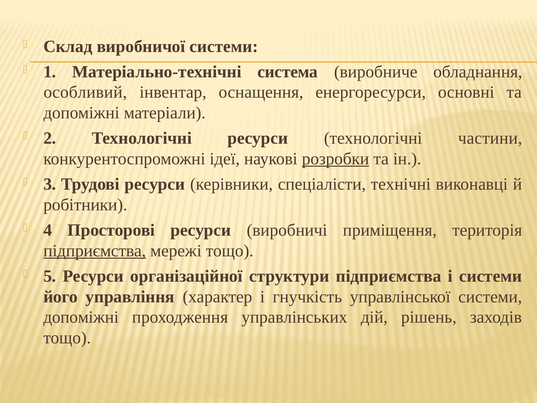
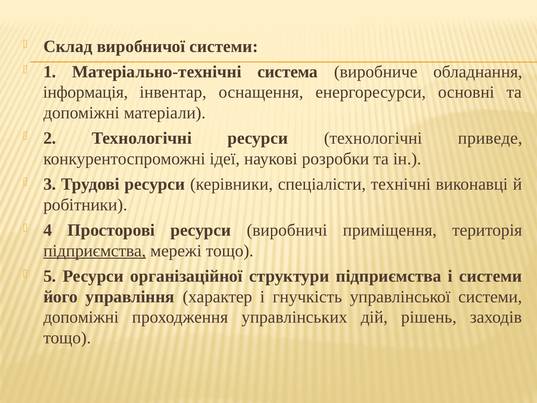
особливий: особливий -> інформація
частини: частини -> приведе
розробки underline: present -> none
